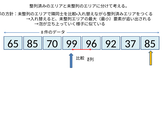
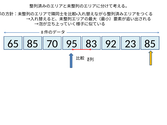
99: 99 -> 95
96: 96 -> 83
37: 37 -> 23
